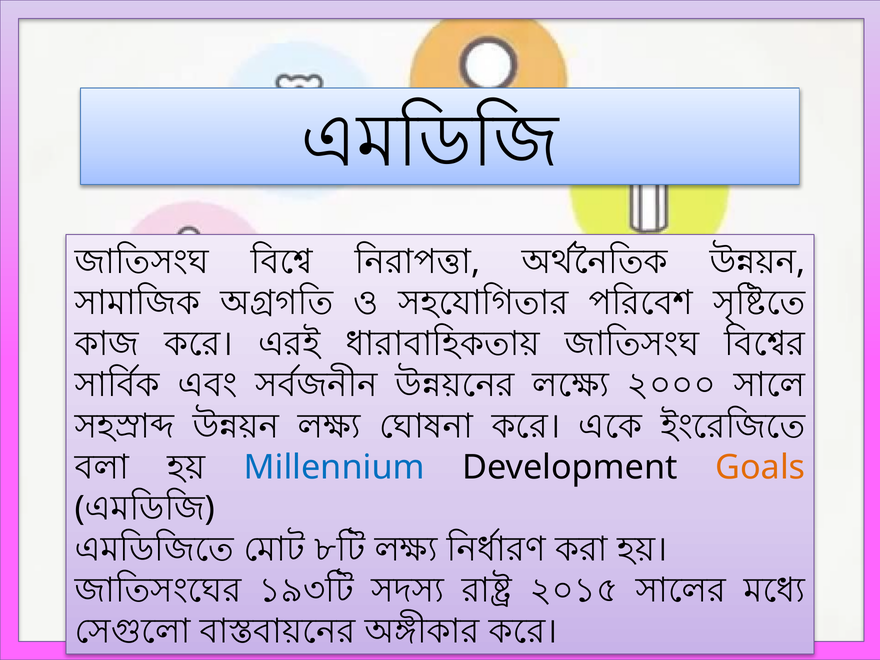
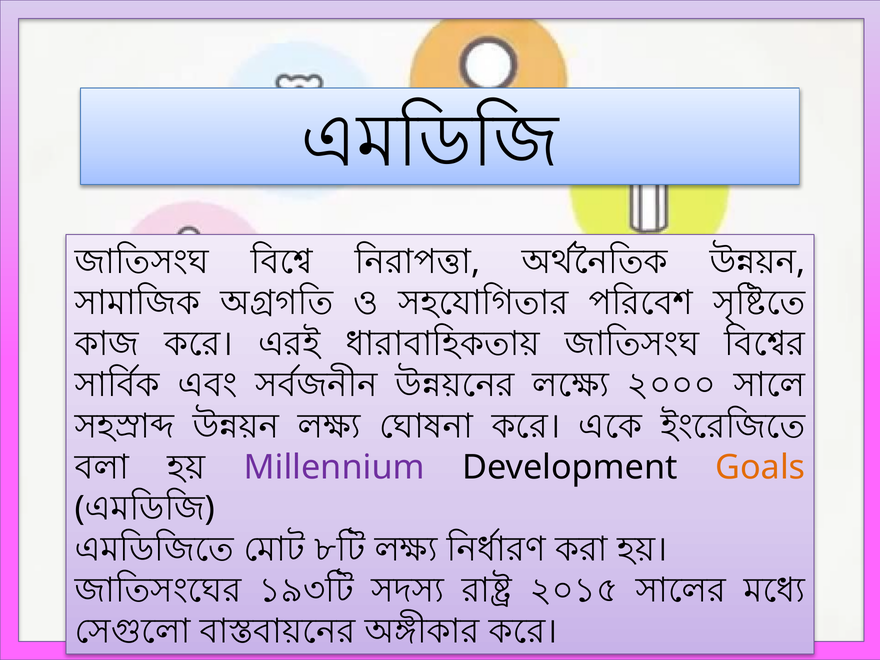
Millennium colour: blue -> purple
